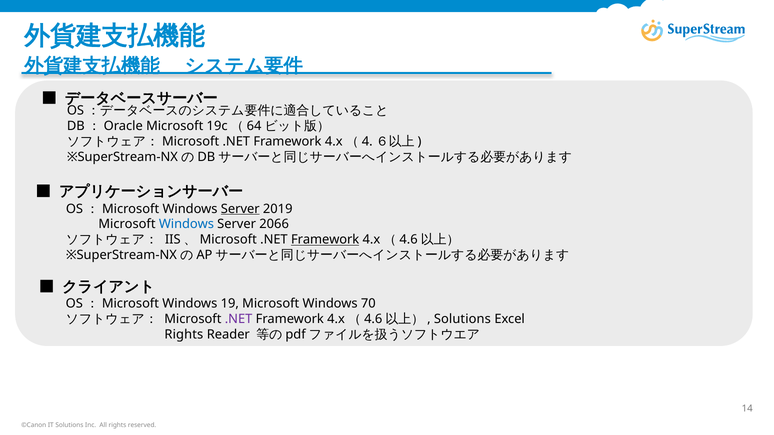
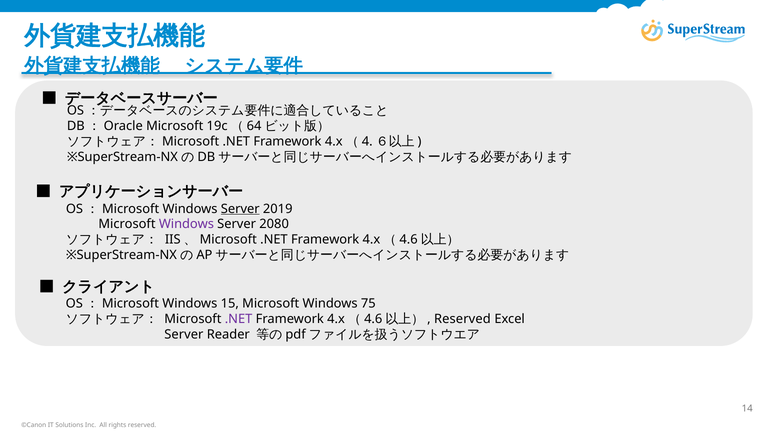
Windows at (186, 224) colour: blue -> purple
2066: 2066 -> 2080
Framework at (325, 240) underline: present -> none
19: 19 -> 15
70: 70 -> 75
Solutions at (462, 319): Solutions -> Reserved
Rights at (184, 335): Rights -> Server
